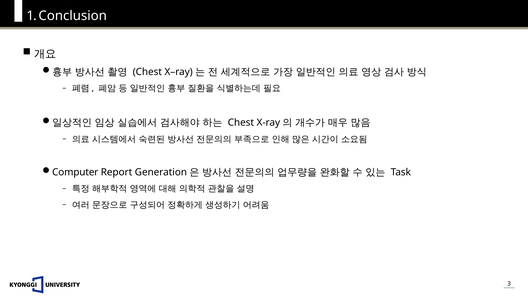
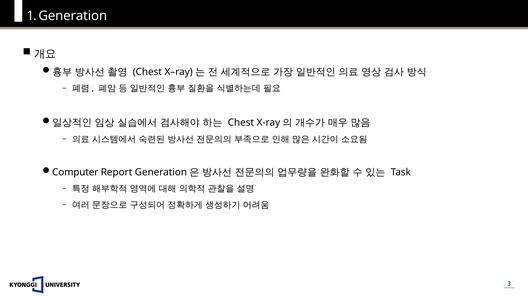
Conclusion: Conclusion -> Generation
